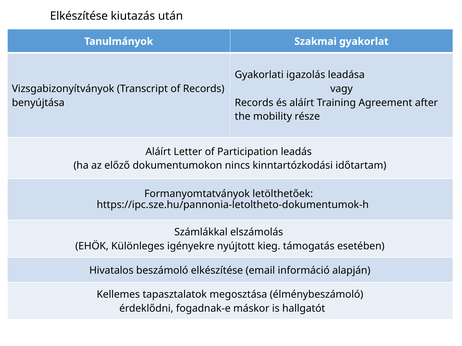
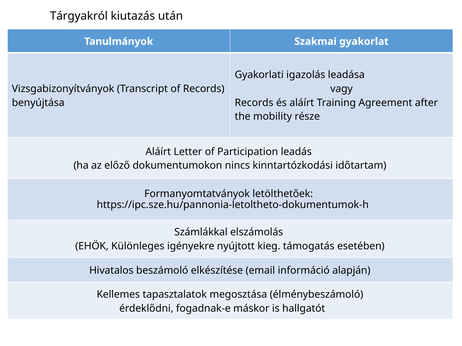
Elkészítése at (79, 16): Elkészítése -> Tárgyakról
